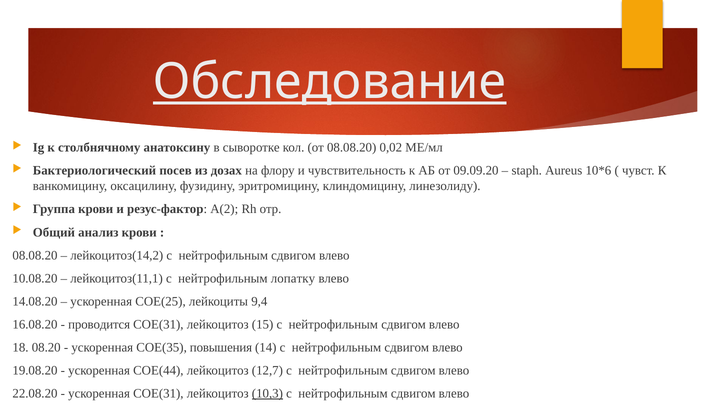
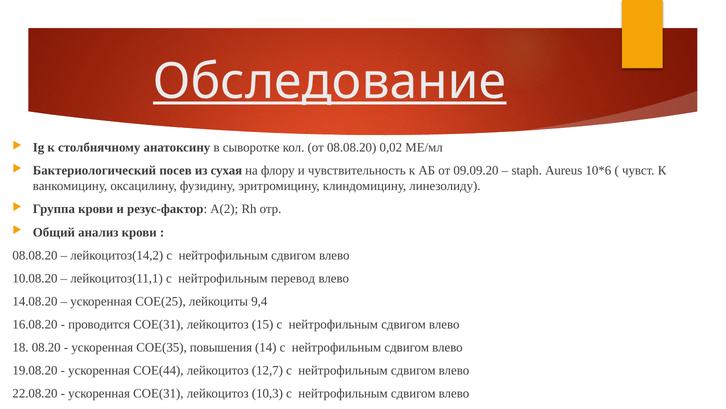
дозах: дозах -> сухая
лопатку: лопатку -> перевод
10,3 underline: present -> none
